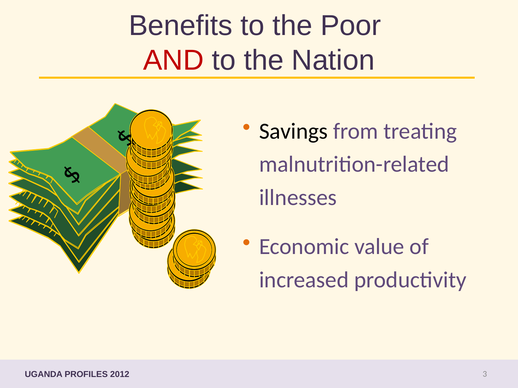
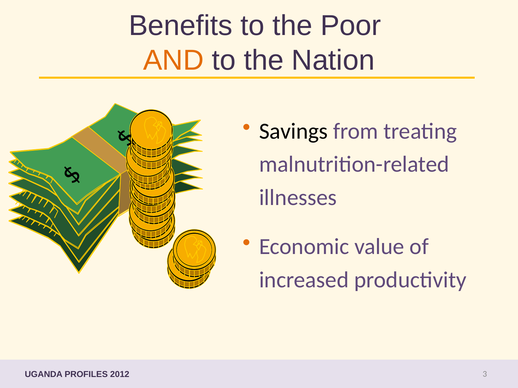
AND colour: red -> orange
